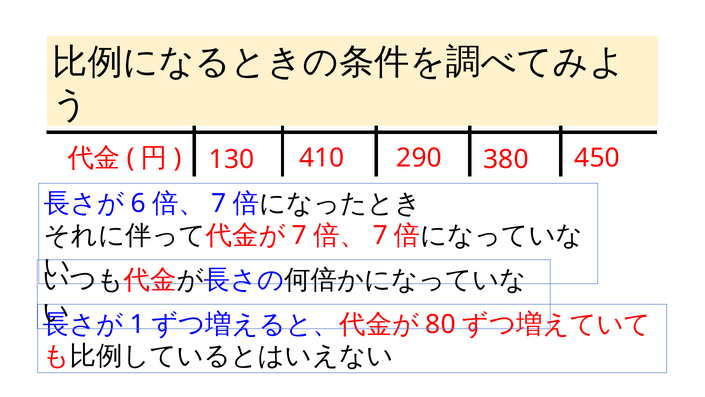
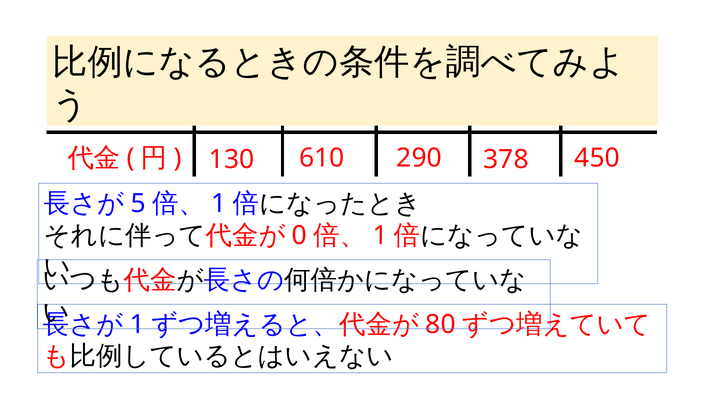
410: 410 -> 610
380: 380 -> 378
6 at (138, 204): 6 -> 5
7 at (219, 204): 7 -> 1
7 at (299, 235): 7 -> 0
7 at (380, 235): 7 -> 1
